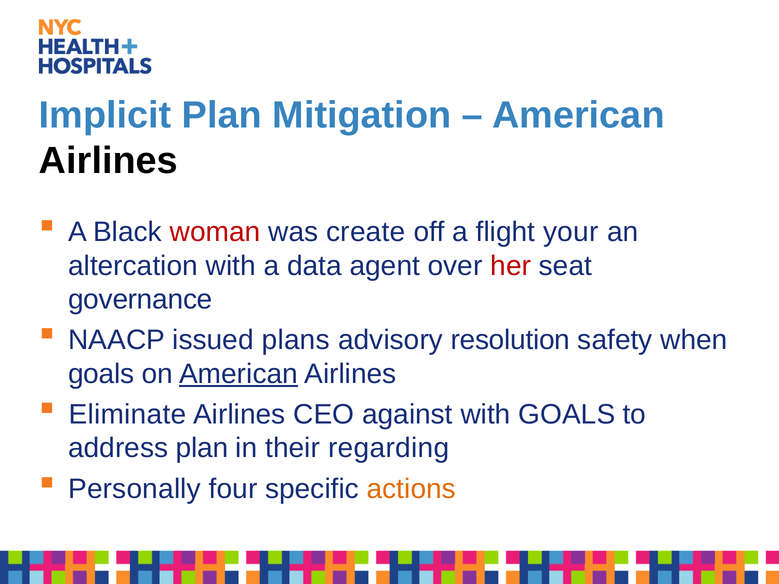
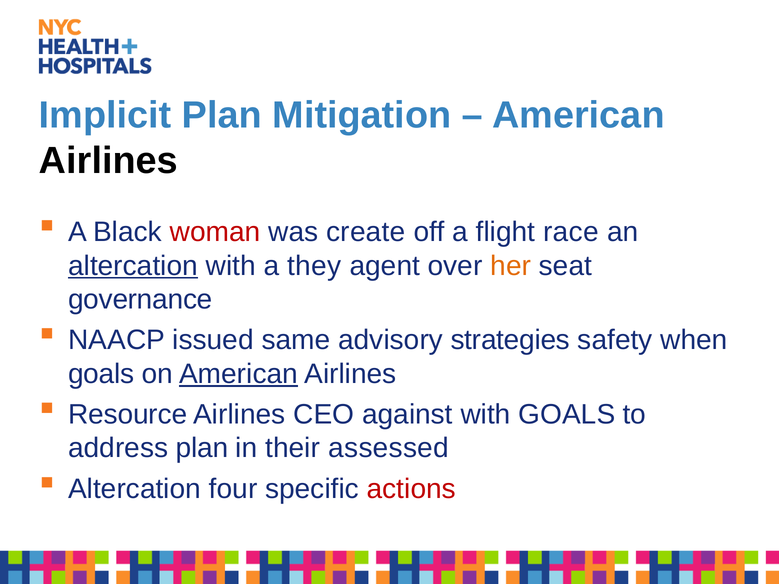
your: your -> race
altercation at (133, 266) underline: none -> present
data: data -> they
her colour: red -> orange
plans: plans -> same
resolution: resolution -> strategies
Eliminate: Eliminate -> Resource
regarding: regarding -> assessed
Personally at (135, 489): Personally -> Altercation
actions colour: orange -> red
